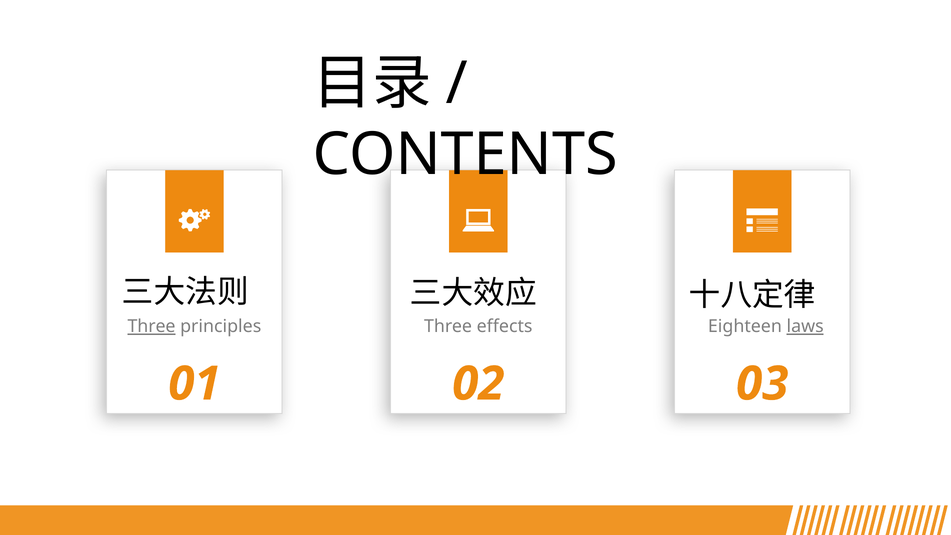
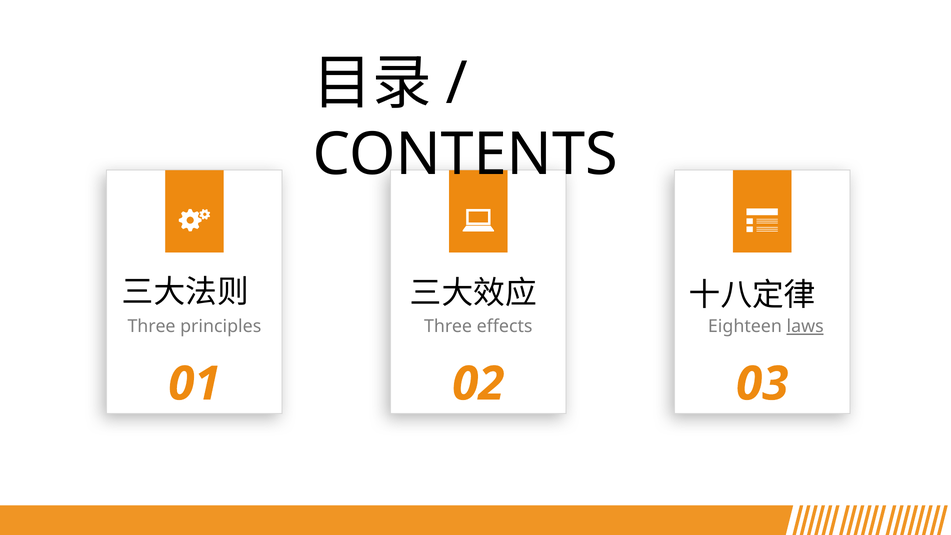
Three at (152, 327) underline: present -> none
